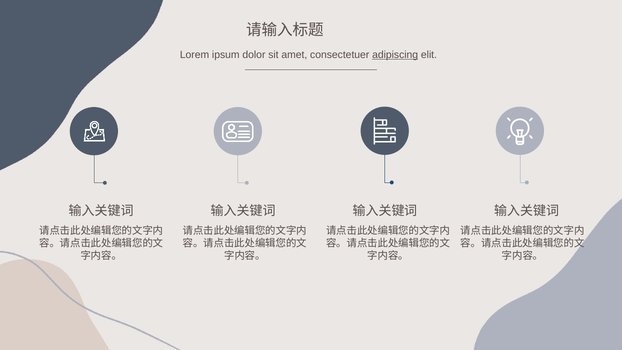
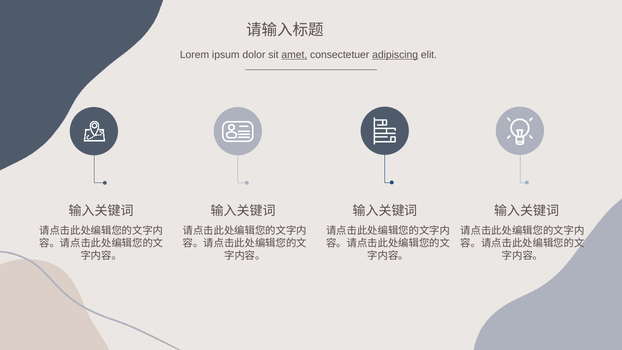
amet underline: none -> present
